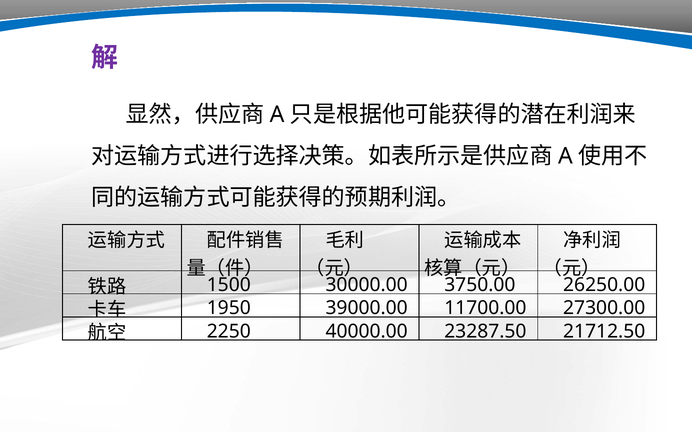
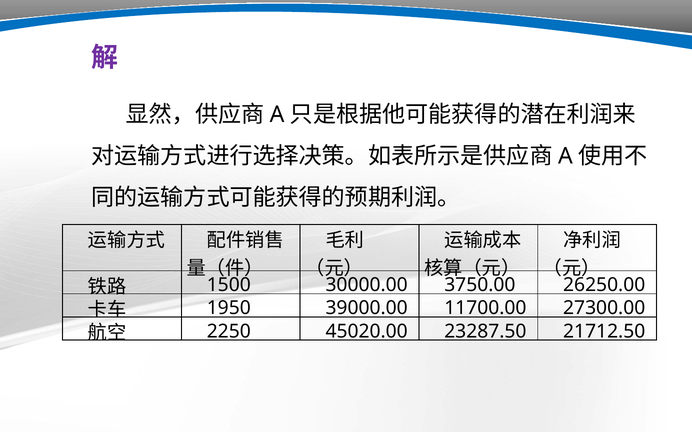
40000.00: 40000.00 -> 45020.00
